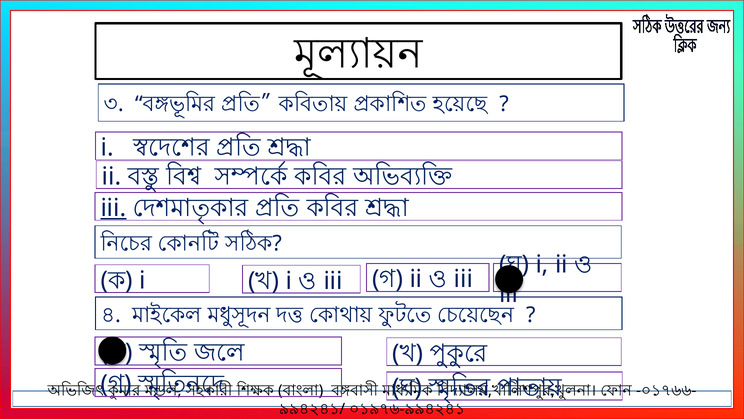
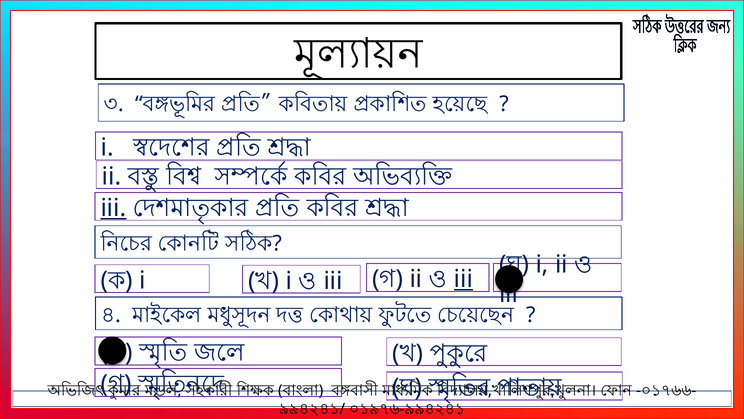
iii at (463, 279) underline: none -> present
